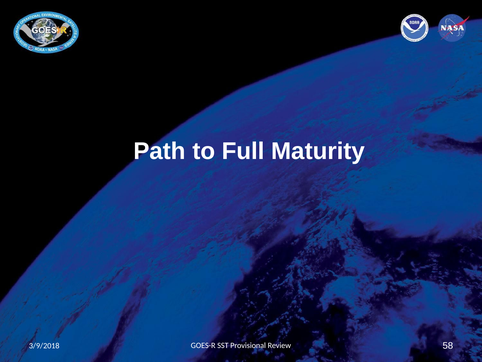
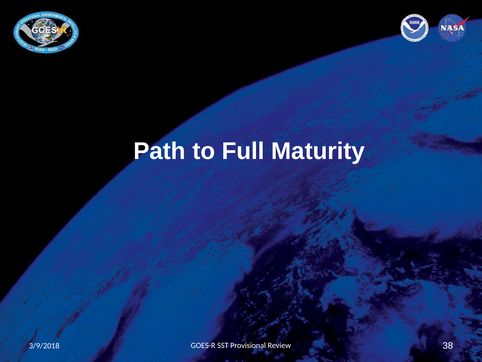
58: 58 -> 38
